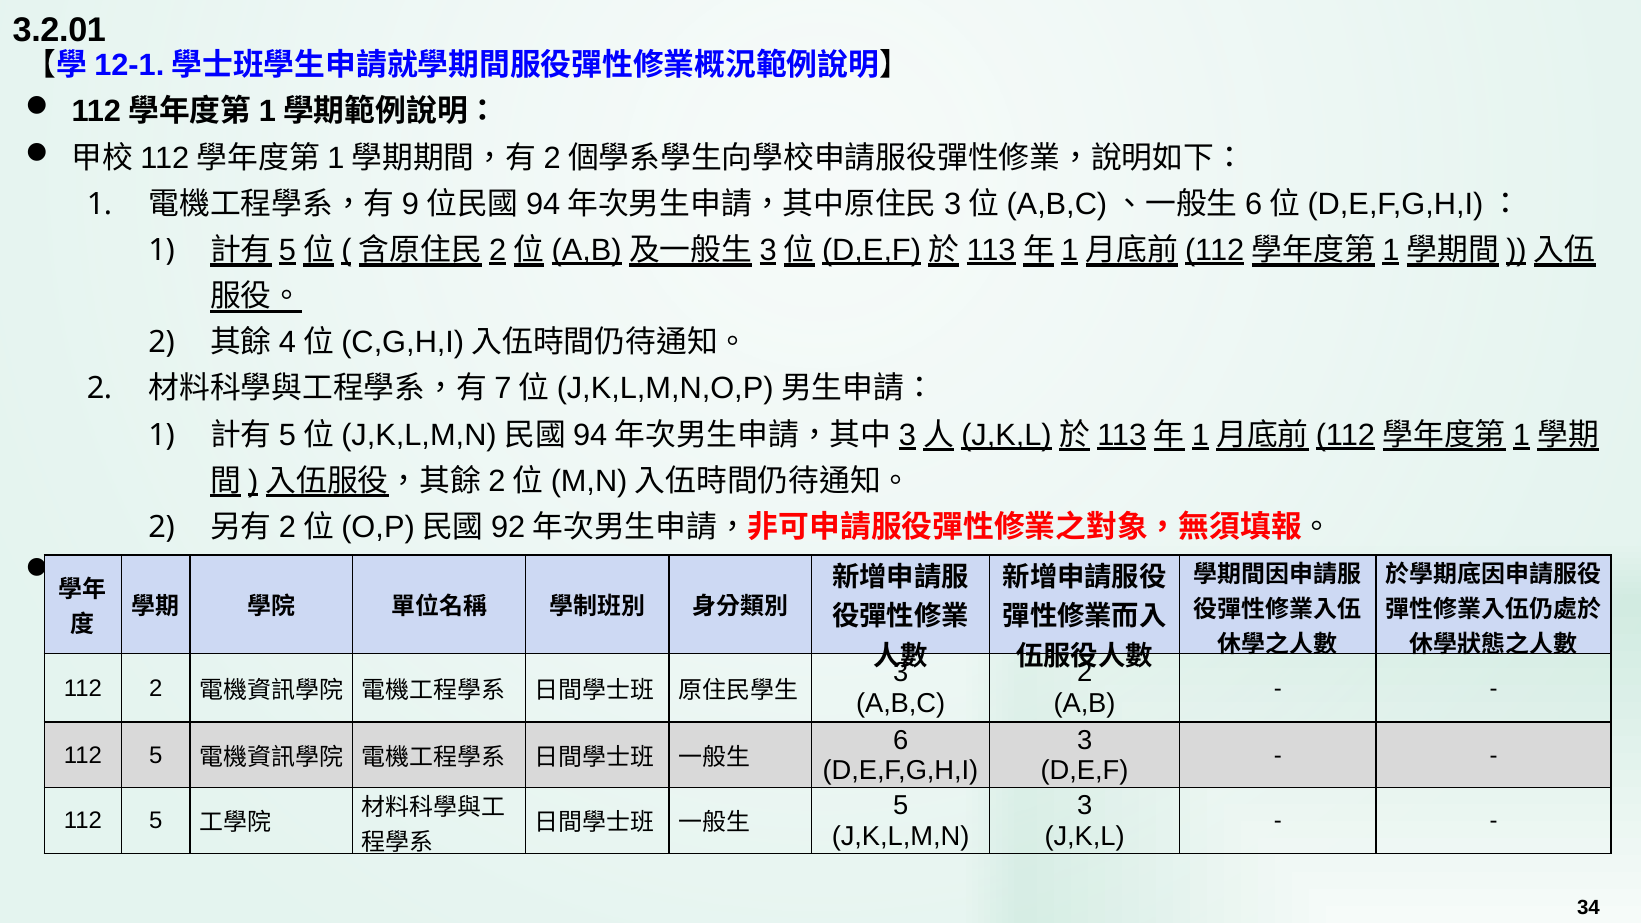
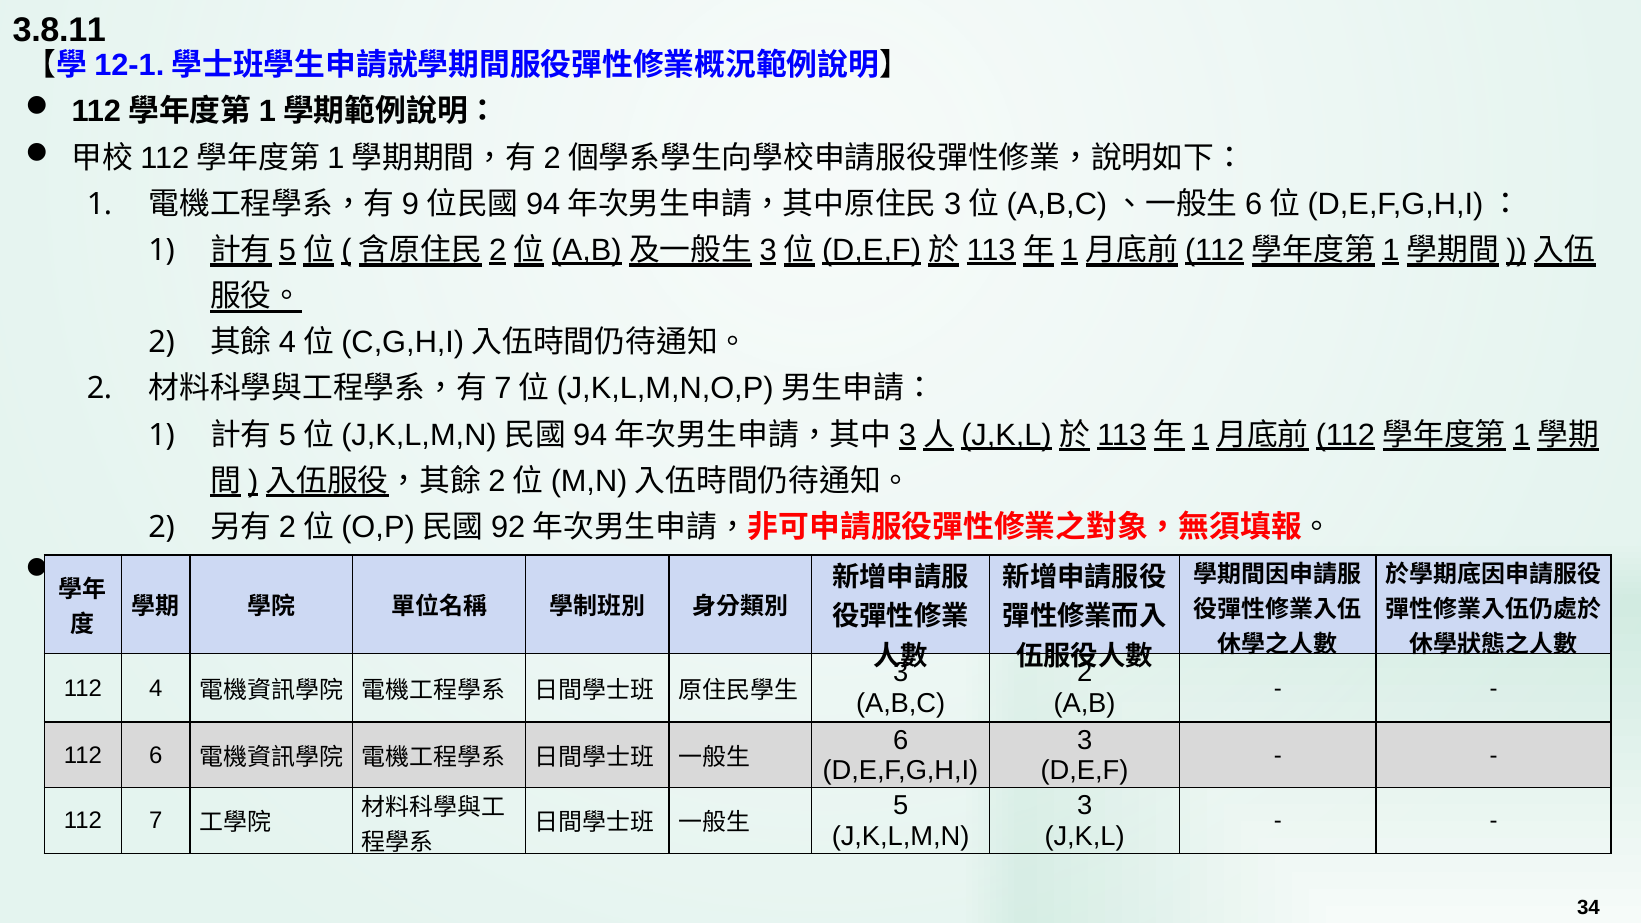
3.2.01: 3.2.01 -> 3.8.11
112 2: 2 -> 4
5 at (156, 755): 5 -> 6
5 at (156, 821): 5 -> 7
